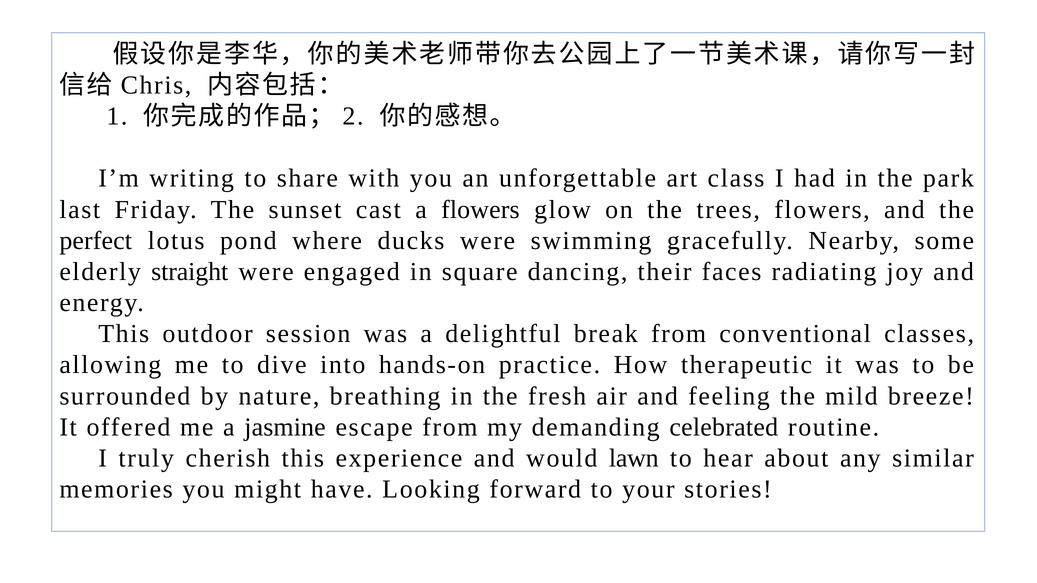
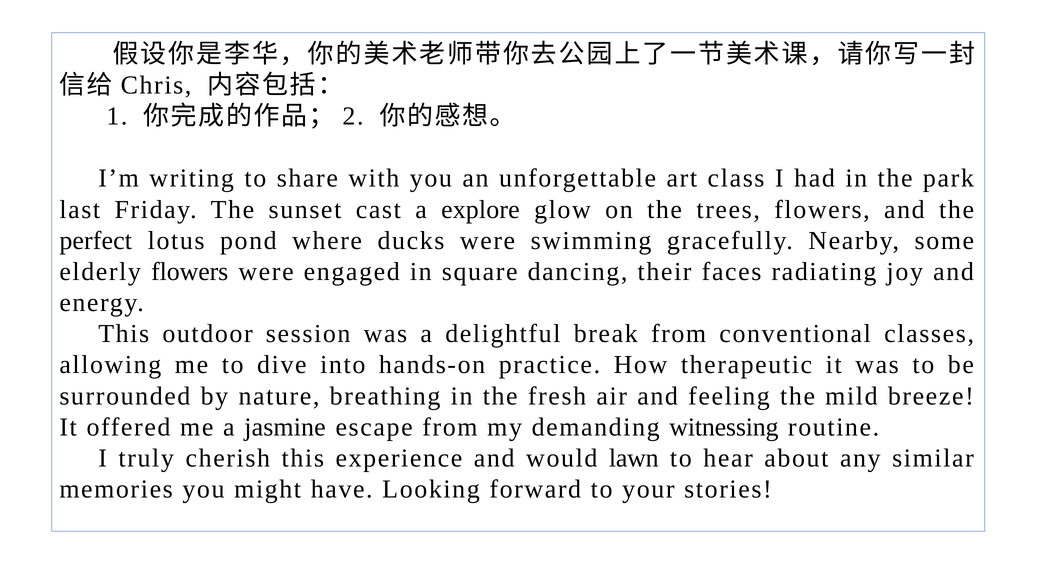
a flowers: flowers -> explore
elderly straight: straight -> flowers
celebrated: celebrated -> witnessing
